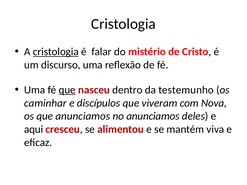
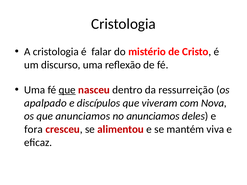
cristologia at (56, 52) underline: present -> none
testemunho: testemunho -> ressurreição
caminhar: caminhar -> apalpado
aqui: aqui -> fora
